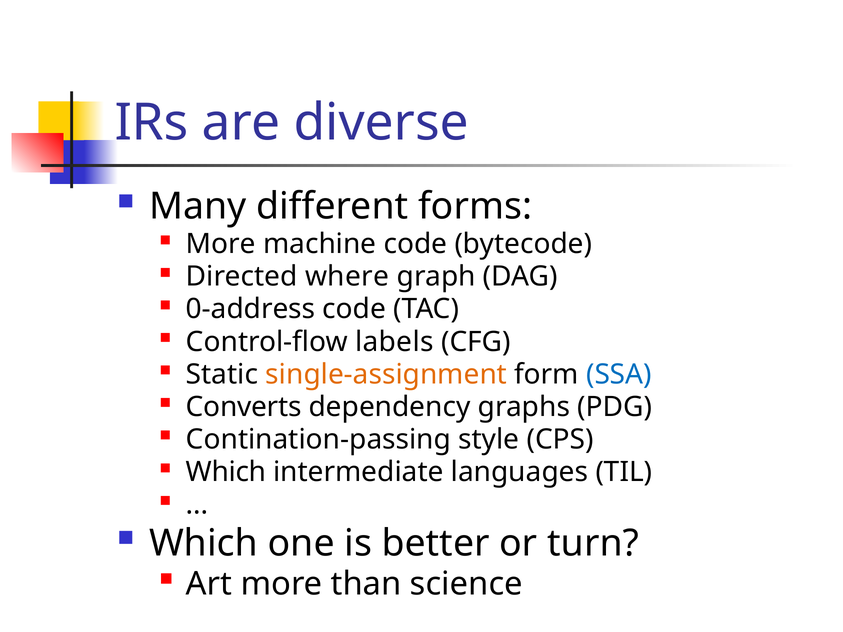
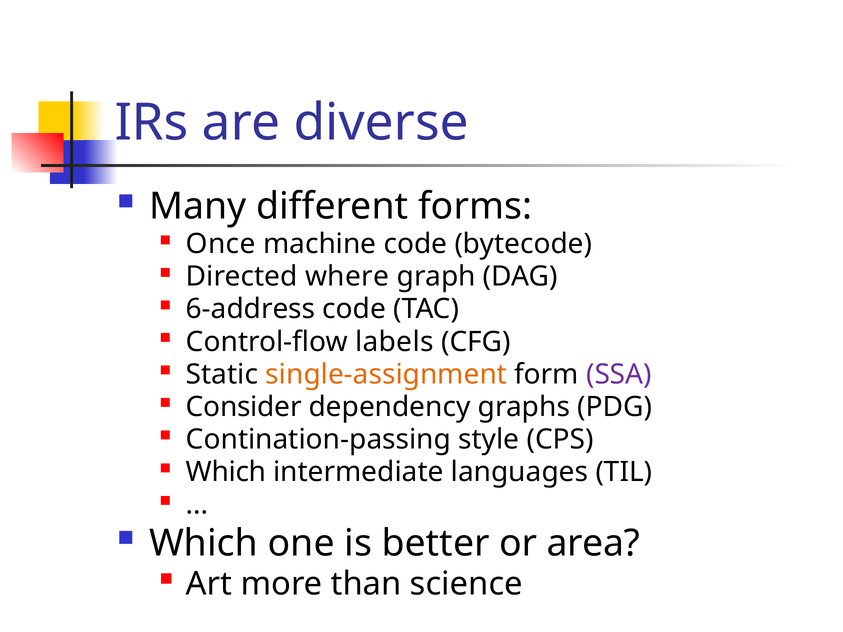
More at (221, 244): More -> Once
0-address: 0-address -> 6-address
SSA colour: blue -> purple
Converts: Converts -> Consider
turn: turn -> area
